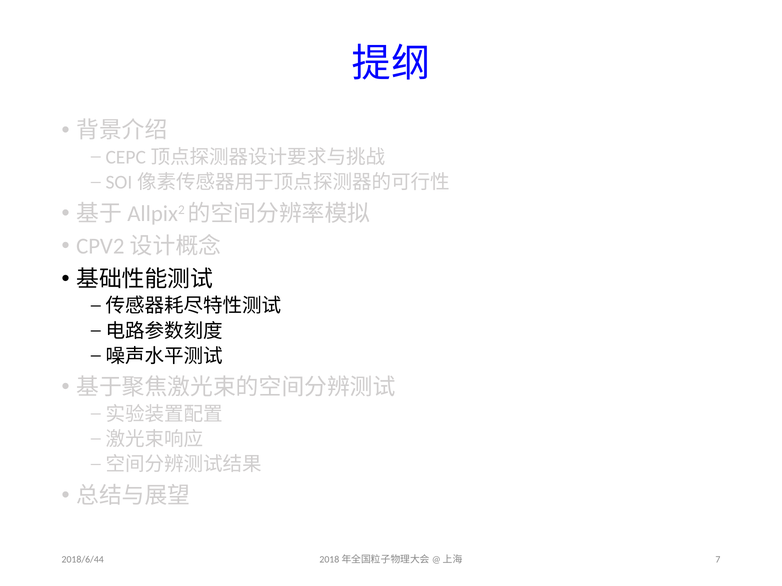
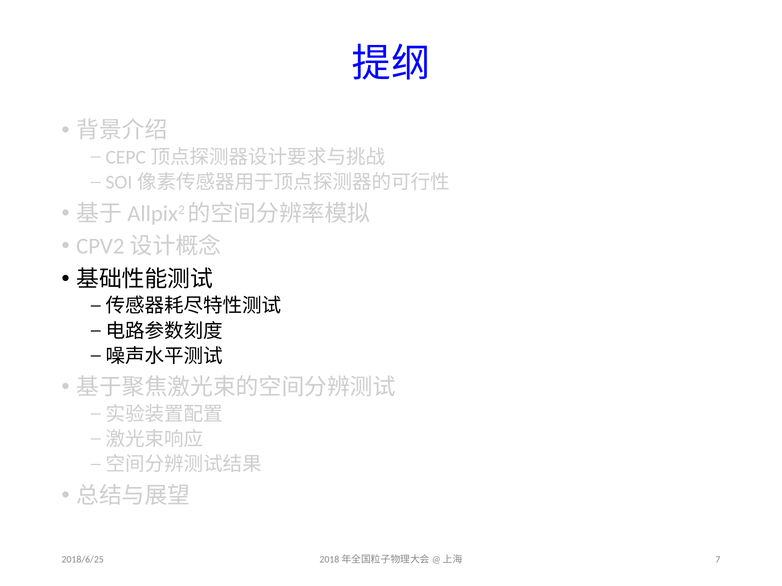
2018/6/44: 2018/6/44 -> 2018/6/25
